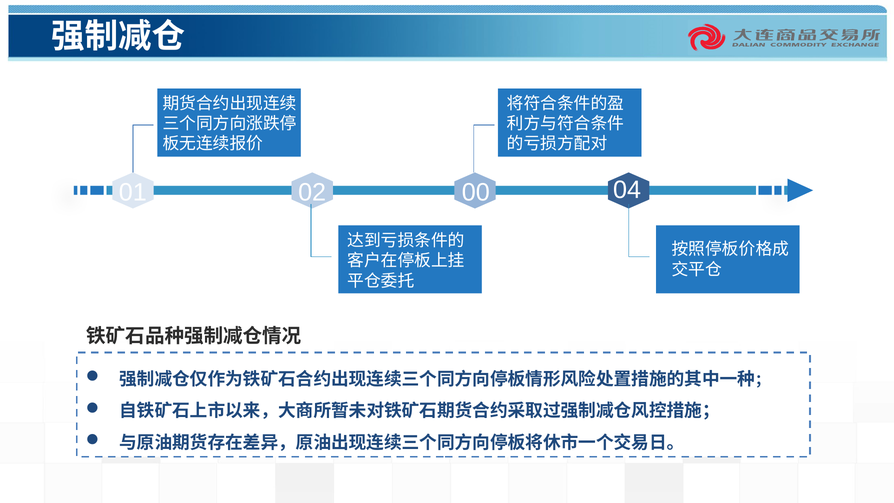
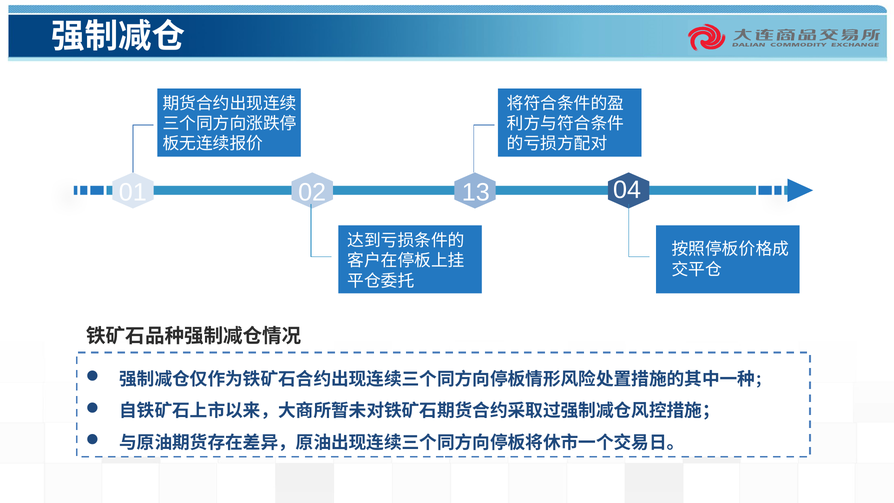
00: 00 -> 13
